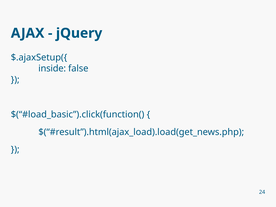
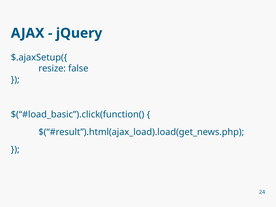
inside: inside -> resize
